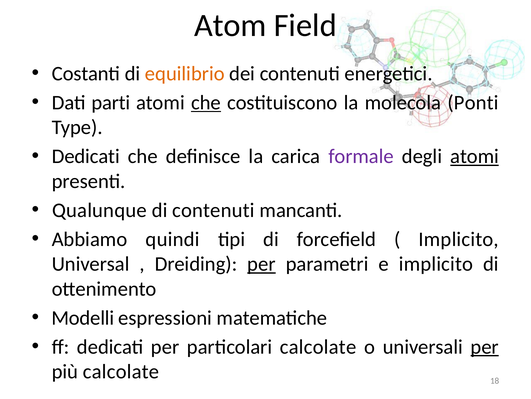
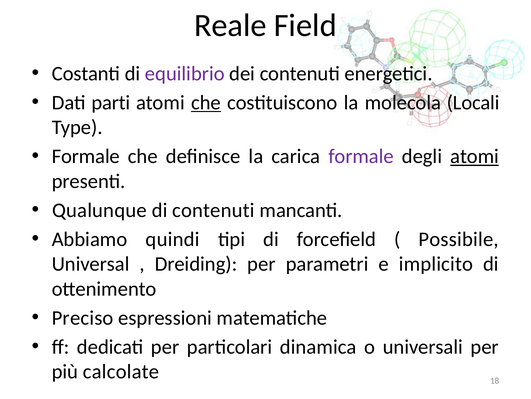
Atom: Atom -> Reale
equilibrio colour: orange -> purple
Ponti: Ponti -> Locali
Dedicati at (86, 156): Dedicati -> Formale
Implicito at (459, 239): Implicito -> Possibile
per at (261, 264) underline: present -> none
Modelli: Modelli -> Preciso
particolari calcolate: calcolate -> dinamica
per at (485, 346) underline: present -> none
